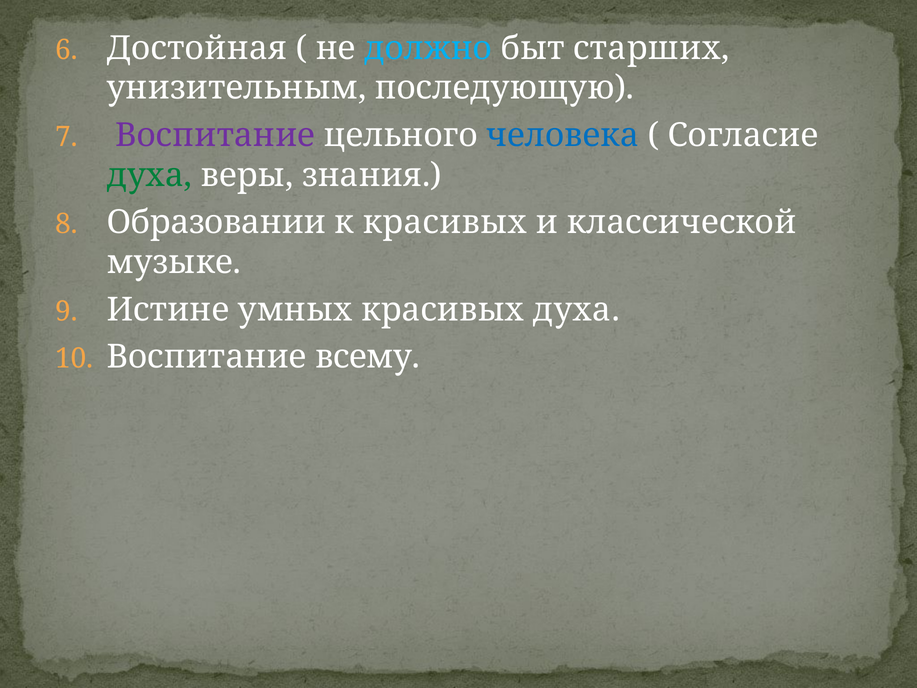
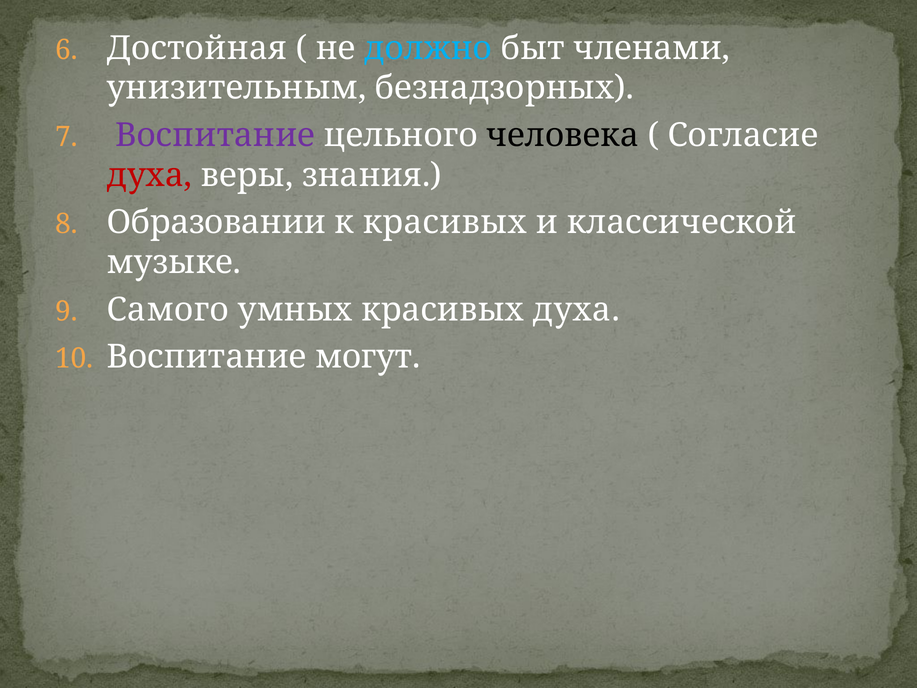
старших: старших -> членами
последующую: последующую -> безнадзорных
человека colour: blue -> black
духа at (149, 175) colour: green -> red
Истине: Истине -> Самого
всему: всему -> могут
